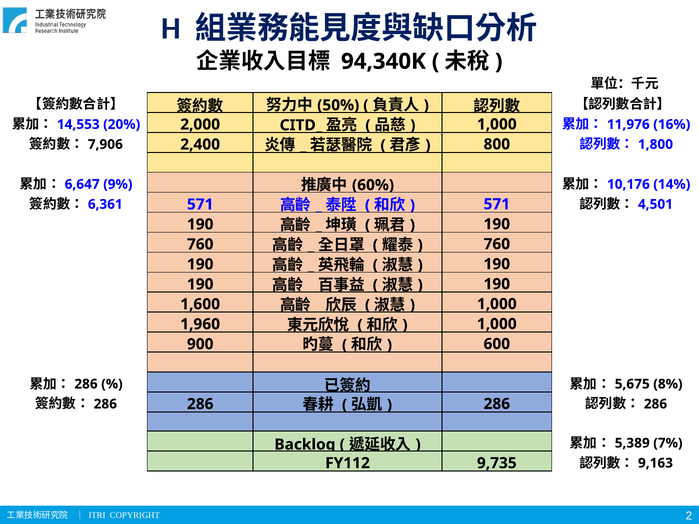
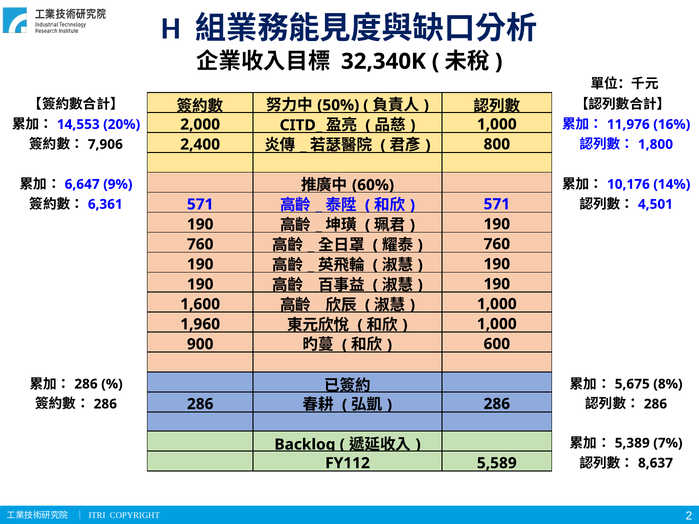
94,340K: 94,340K -> 32,340K
9,735: 9,735 -> 5,589
9,163: 9,163 -> 8,637
